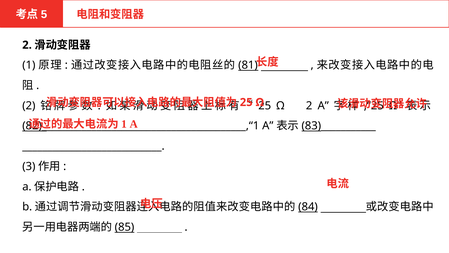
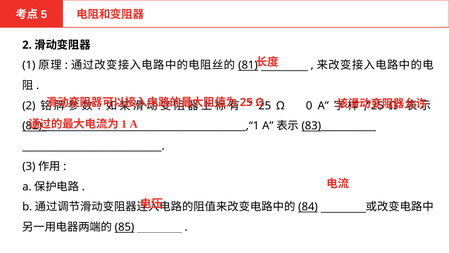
Ω 2: 2 -> 0
